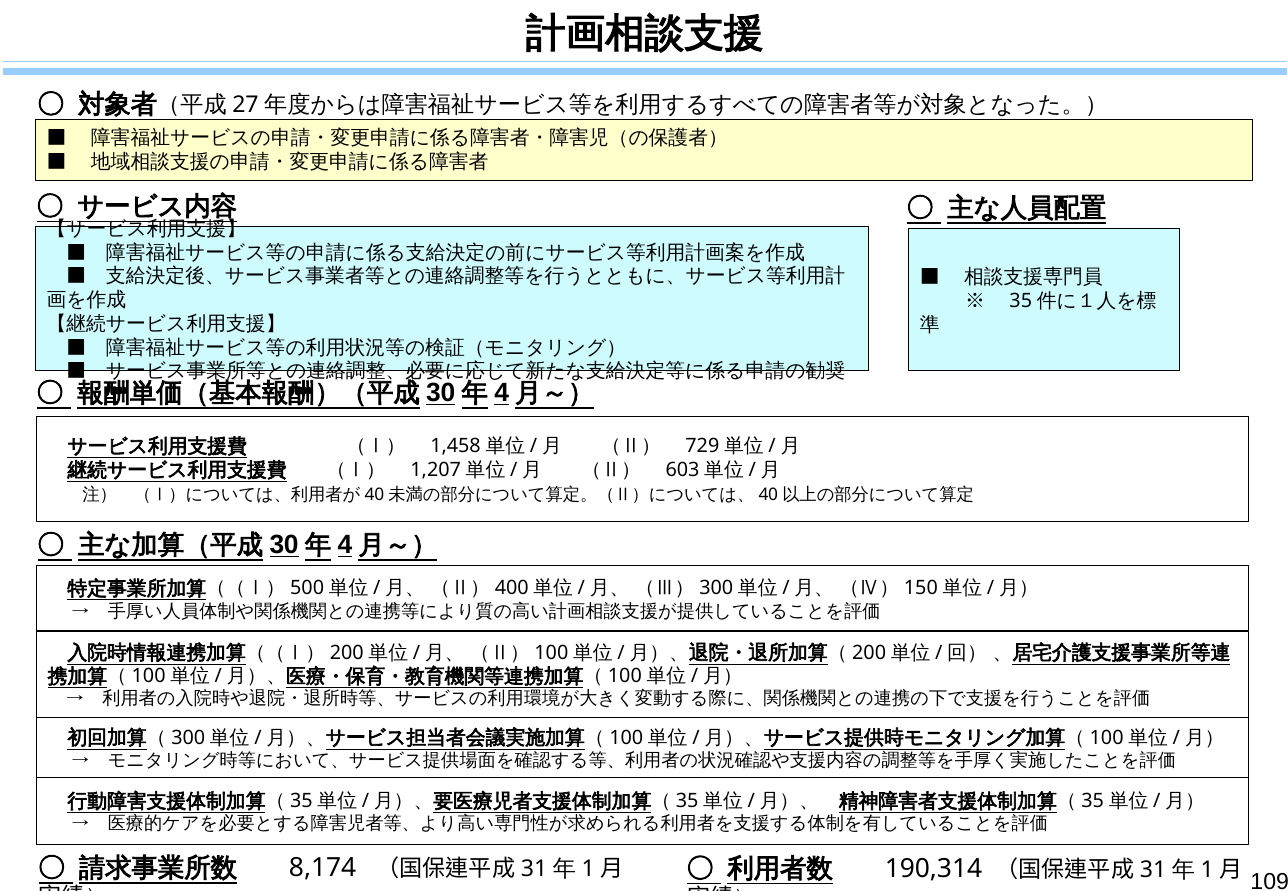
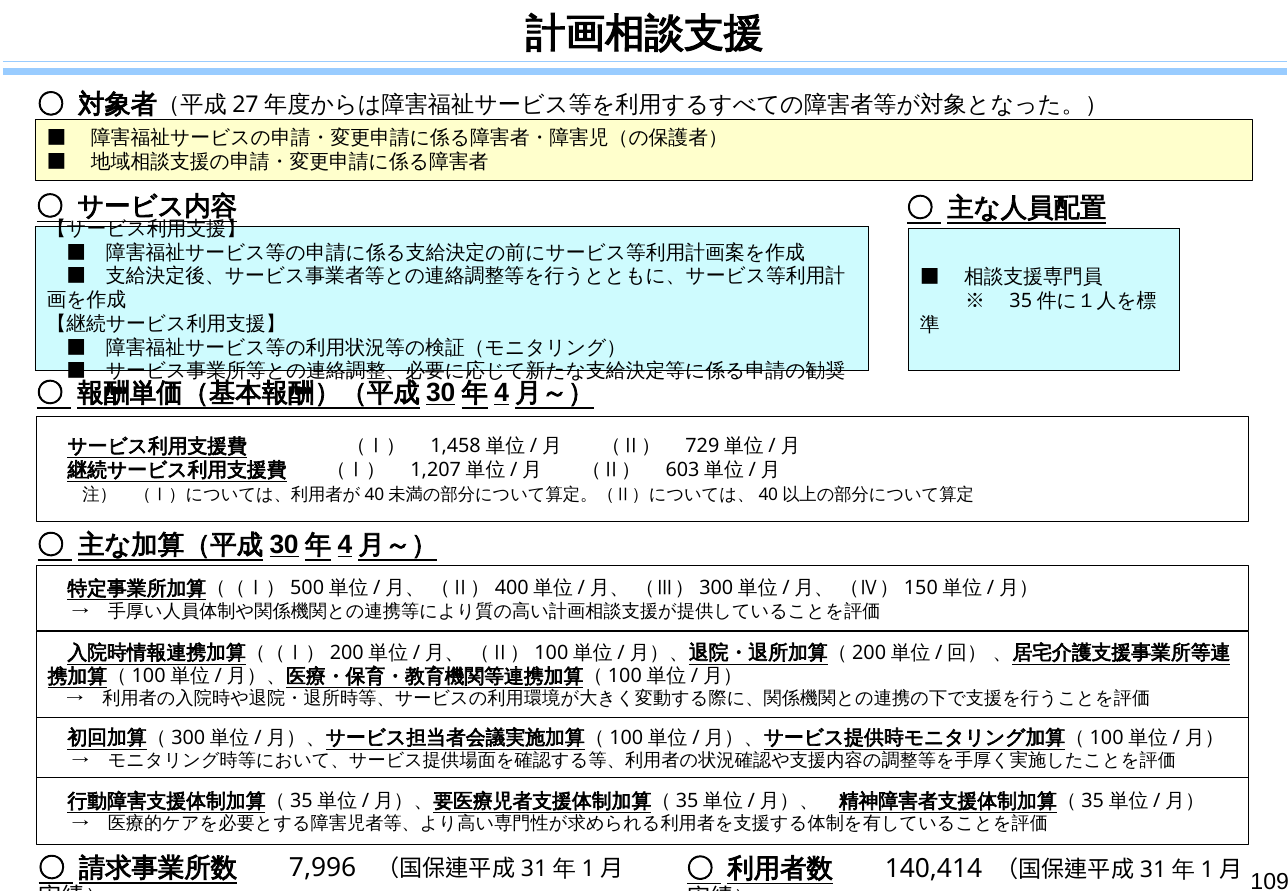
8,174: 8,174 -> 7,996
190,314: 190,314 -> 140,414
